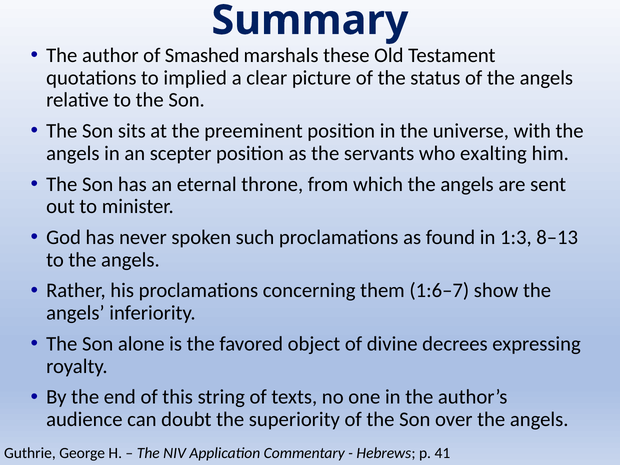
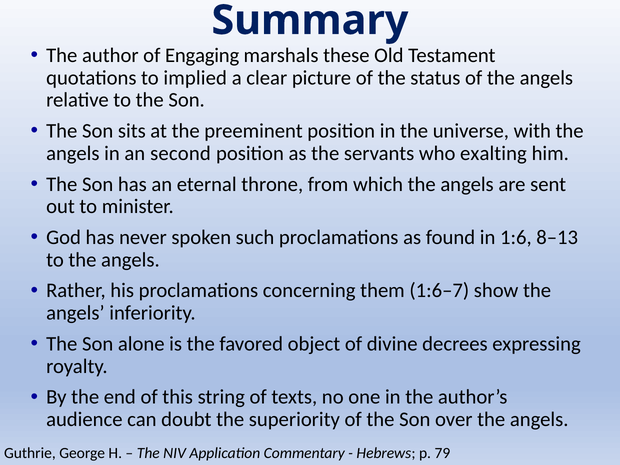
Smashed: Smashed -> Engaging
scepter: scepter -> second
1:3: 1:3 -> 1:6
41: 41 -> 79
